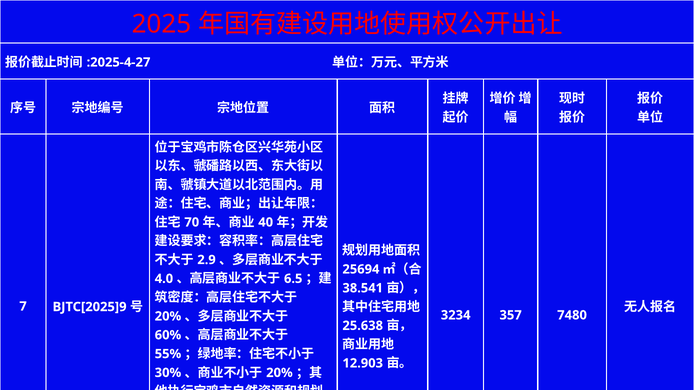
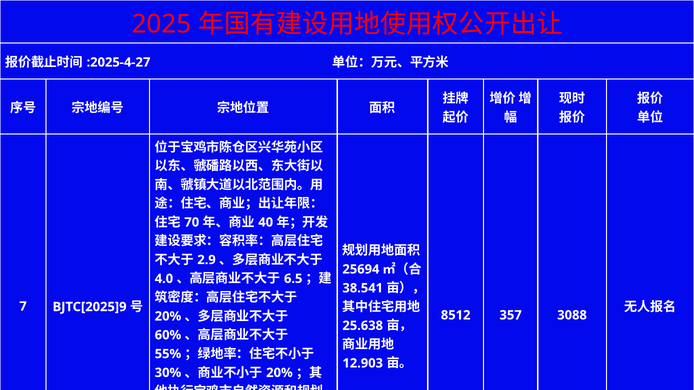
3234: 3234 -> 8512
7480: 7480 -> 3088
